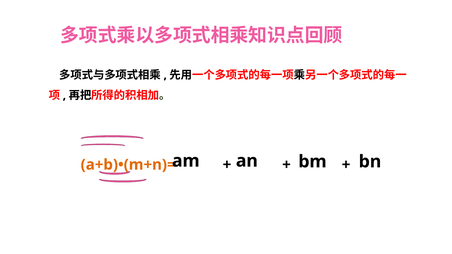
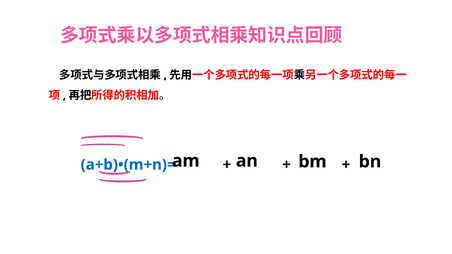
a+b)•(m+n)= colour: orange -> blue
